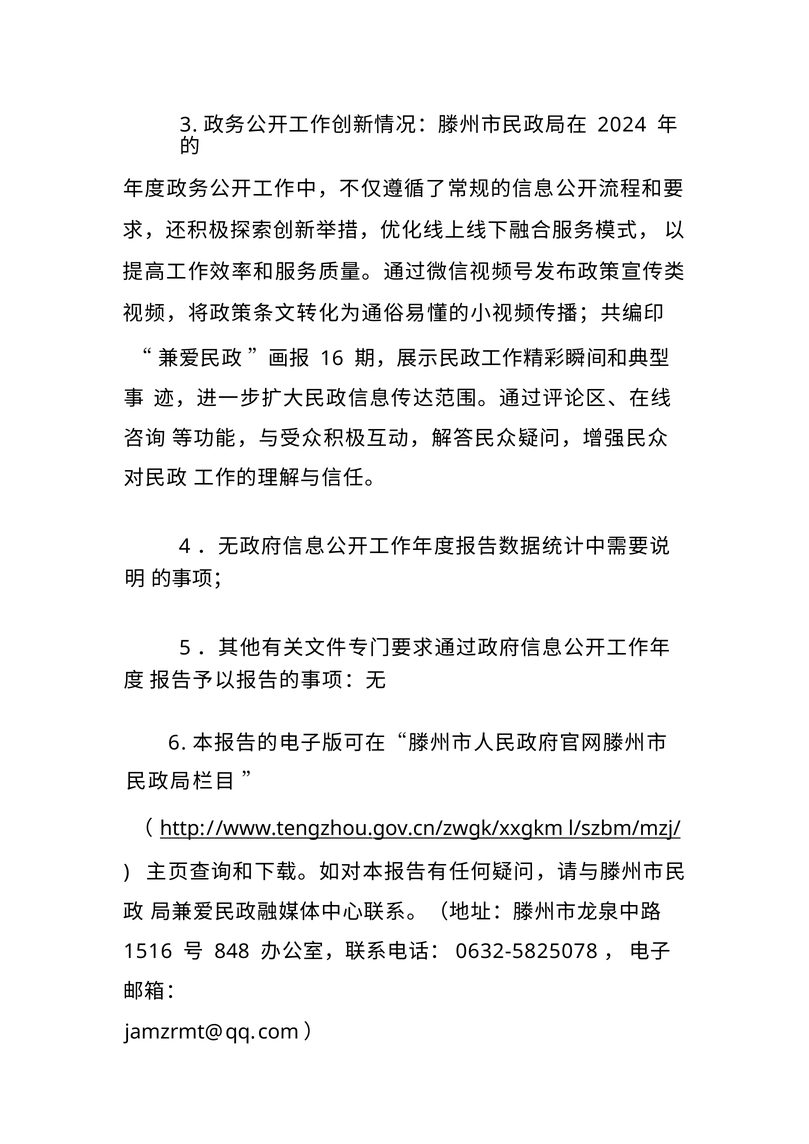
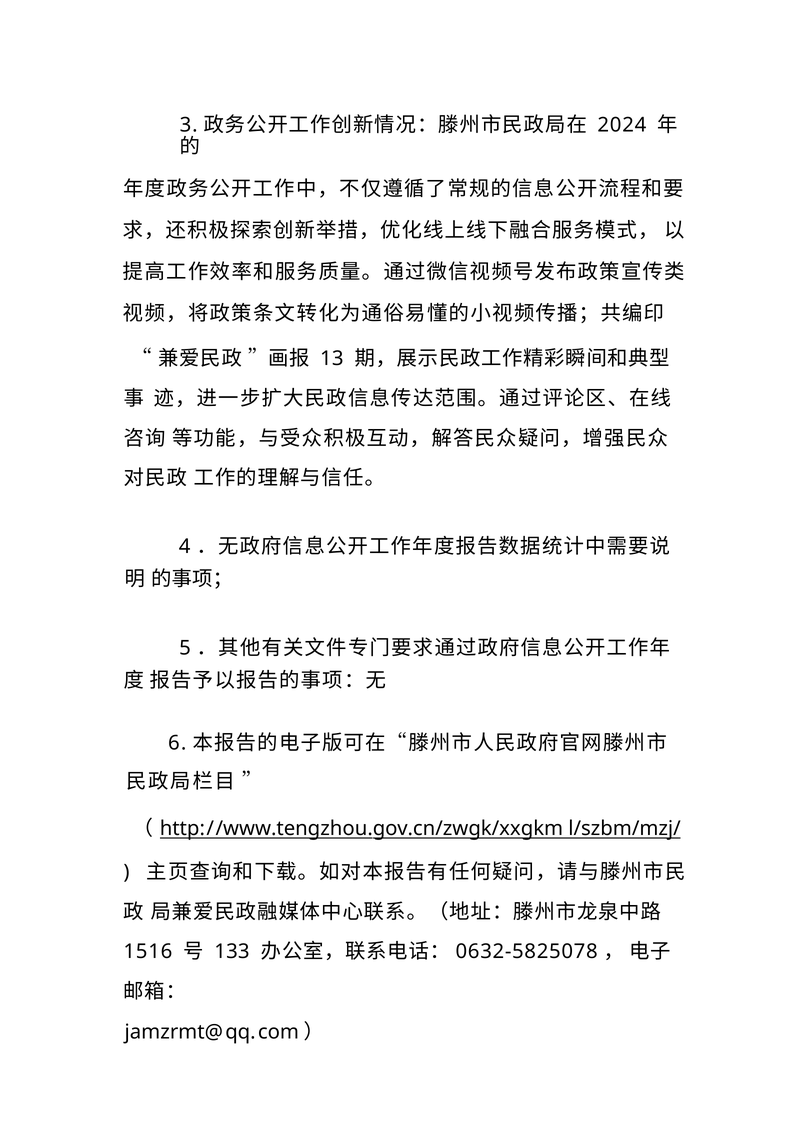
16: 16 -> 13
848: 848 -> 133
